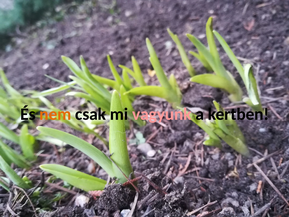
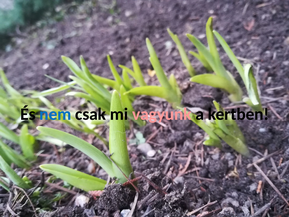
nem colour: orange -> blue
